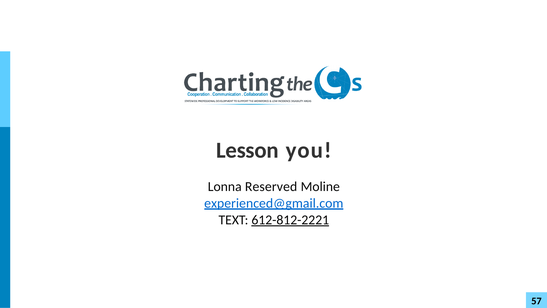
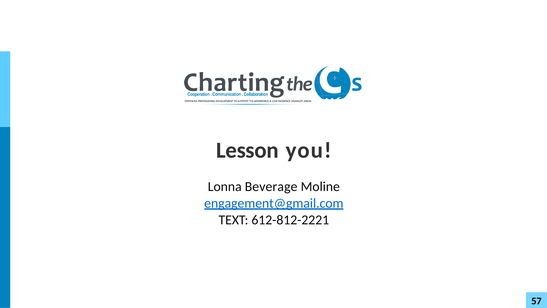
Reserved: Reserved -> Beverage
experienced@gmail.com: experienced@gmail.com -> engagement@gmail.com
612-812-2221 underline: present -> none
